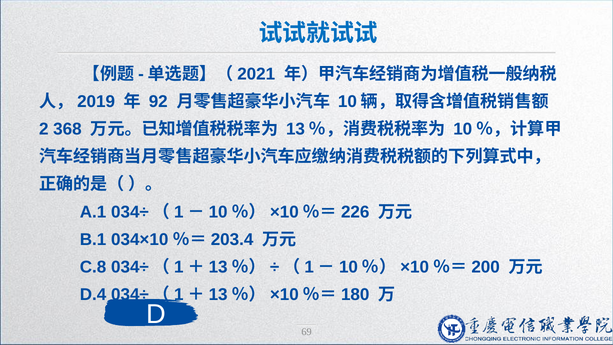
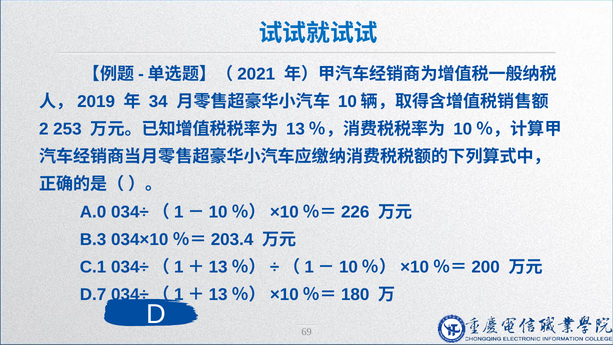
92: 92 -> 34
368: 368 -> 253
A.1: A.1 -> A.0
B.1: B.1 -> B.3
C.8: C.8 -> C.1
D.4: D.4 -> D.7
